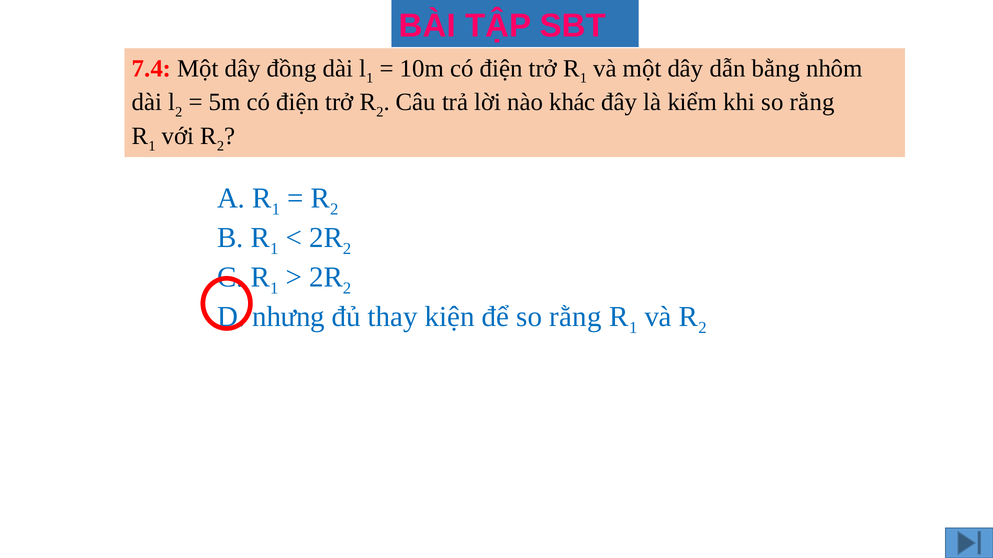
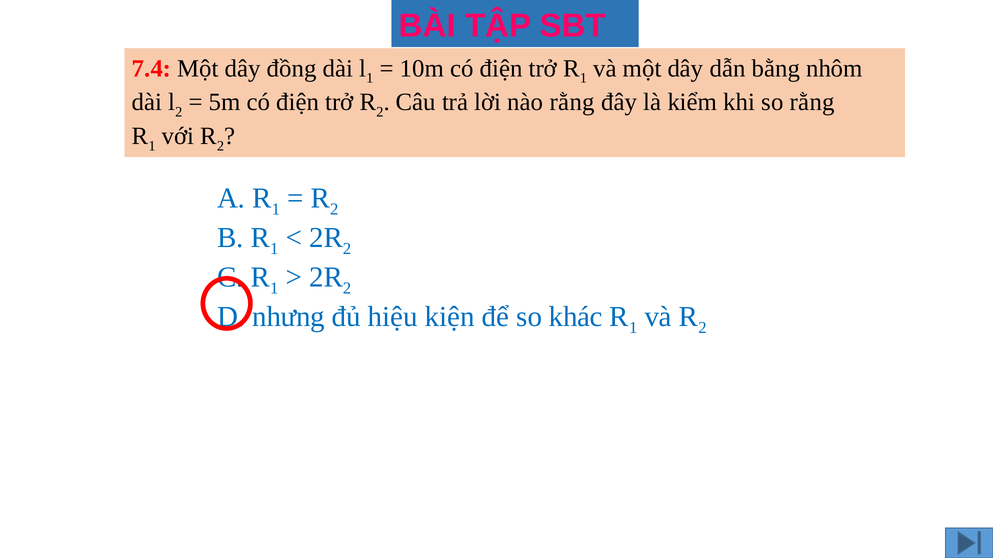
nào khác: khác -> rằng
thay: thay -> hiệu
để so rằng: rằng -> khác
